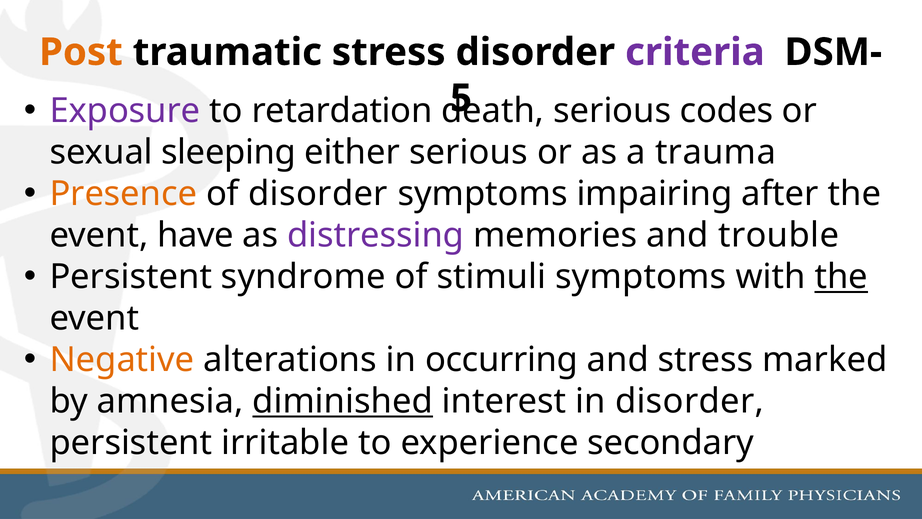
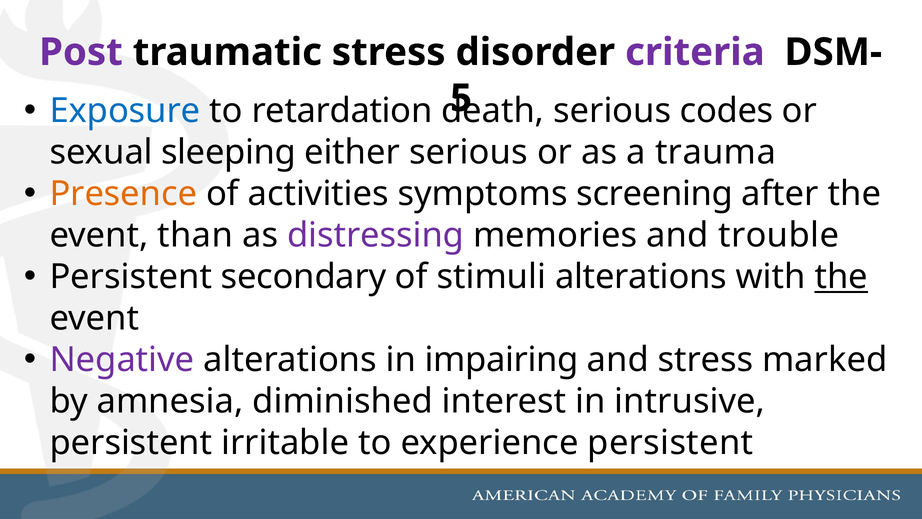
Post colour: orange -> purple
Exposure colour: purple -> blue
of disorder: disorder -> activities
impairing: impairing -> screening
have: have -> than
syndrome: syndrome -> secondary
stimuli symptoms: symptoms -> alterations
Negative colour: orange -> purple
occurring: occurring -> impairing
diminished underline: present -> none
in disorder: disorder -> intrusive
experience secondary: secondary -> persistent
